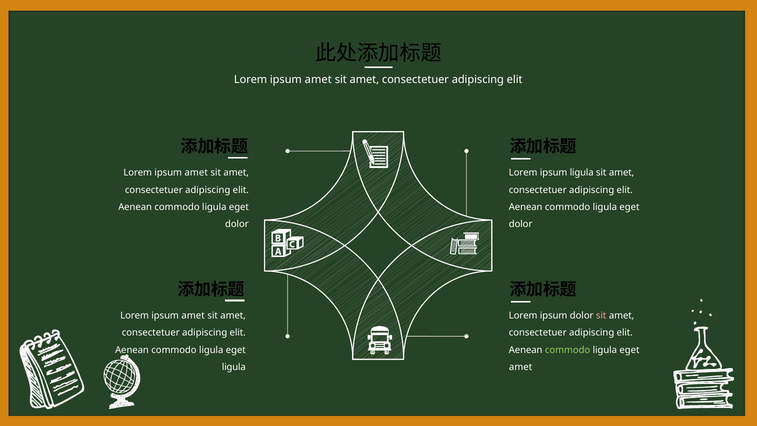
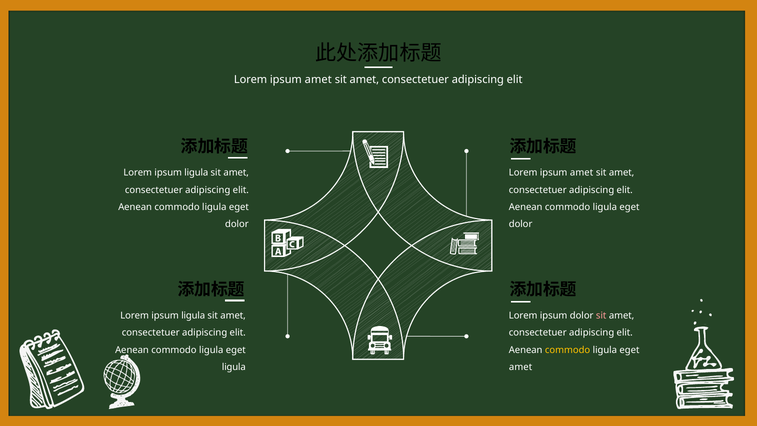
amet at (196, 173): amet -> ligula
ligula at (582, 173): ligula -> amet
amet at (193, 316): amet -> ligula
commodo at (568, 350) colour: light green -> yellow
